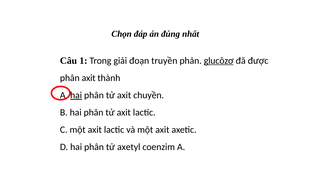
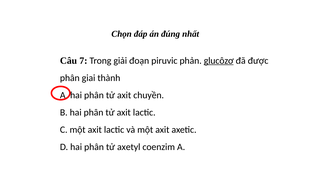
1: 1 -> 7
truyền: truyền -> piruvic
phân axit: axit -> giai
hai at (76, 95) underline: present -> none
